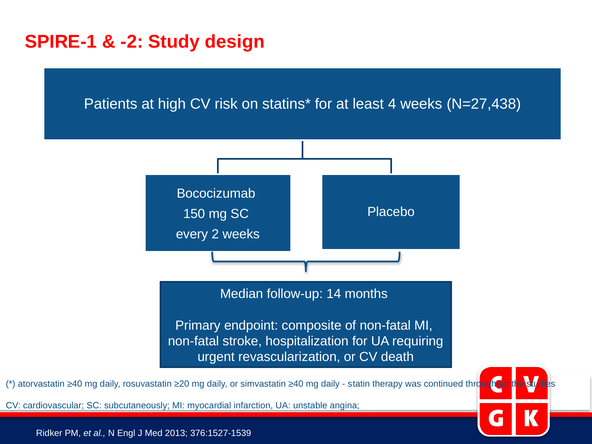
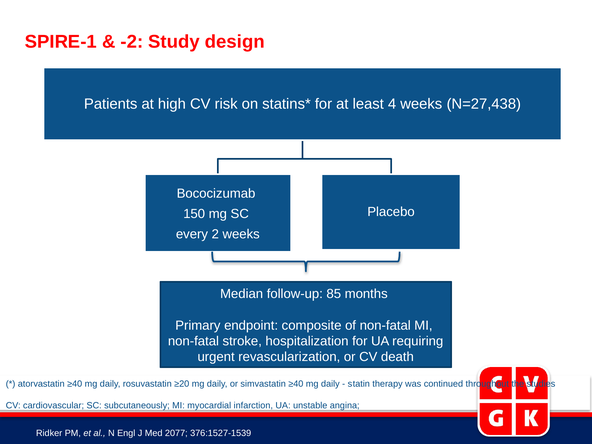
14: 14 -> 85
2013: 2013 -> 2077
